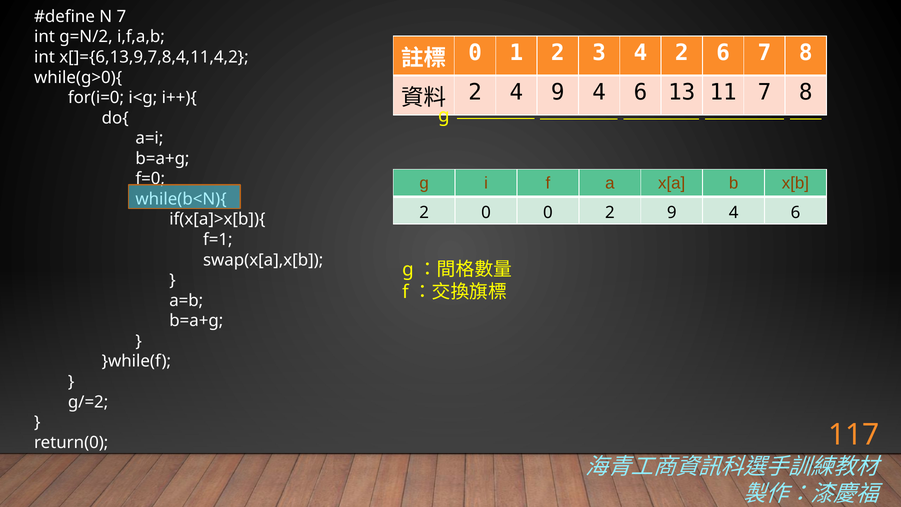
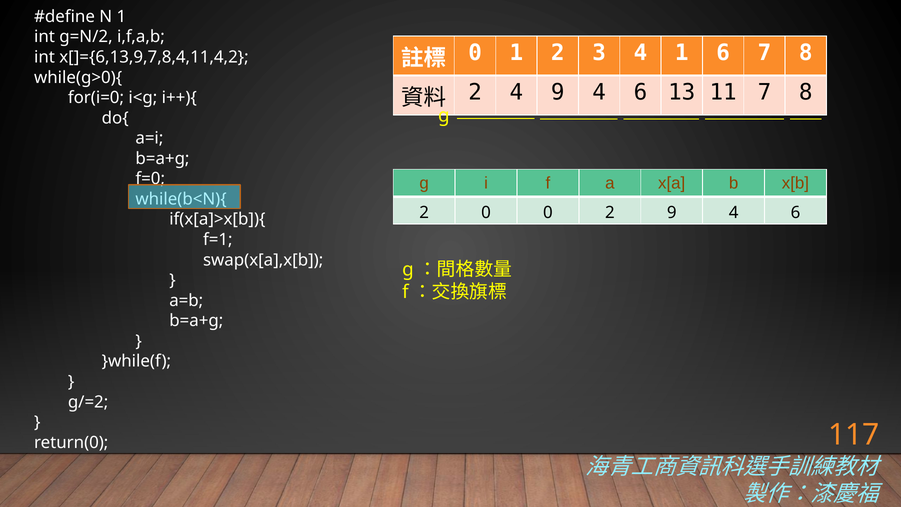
N 7: 7 -> 1
4 2: 2 -> 1
